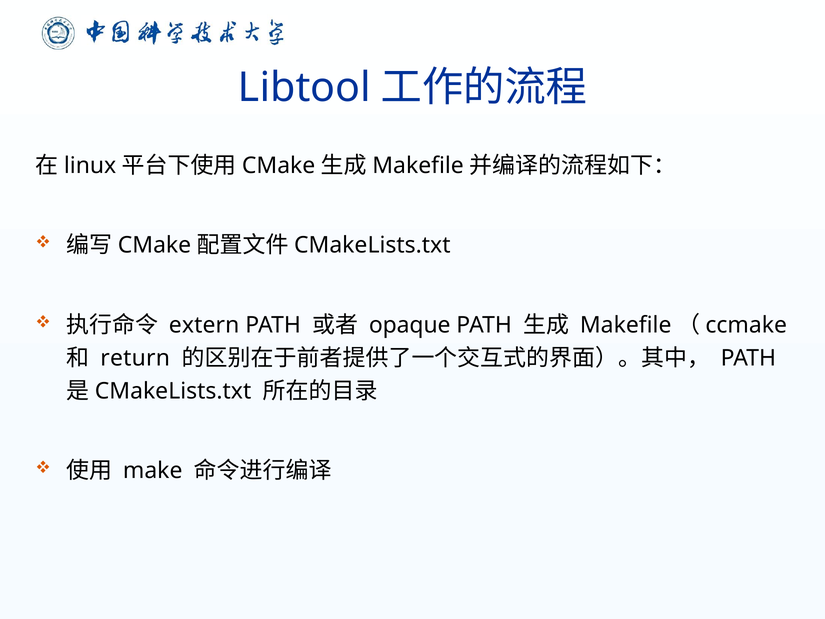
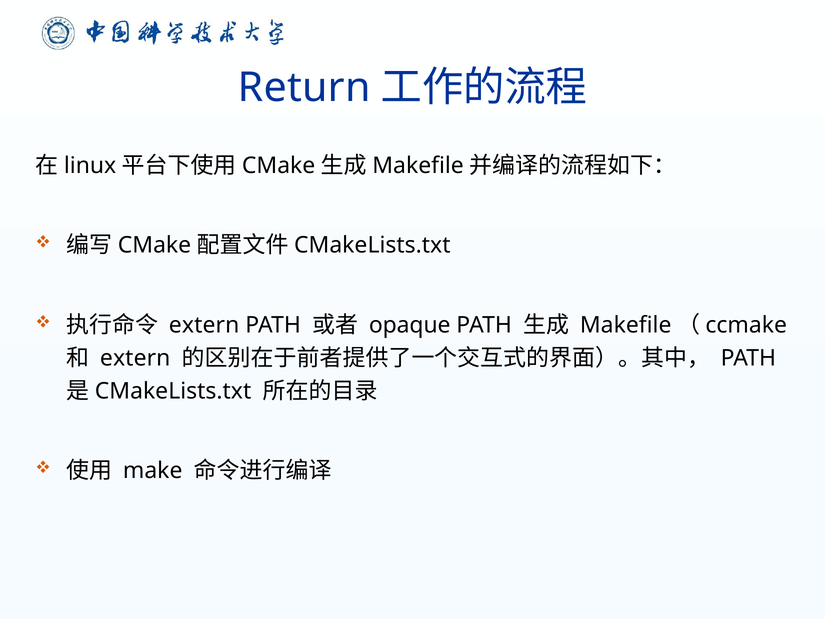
Libtool: Libtool -> Return
return at (135, 358): return -> extern
